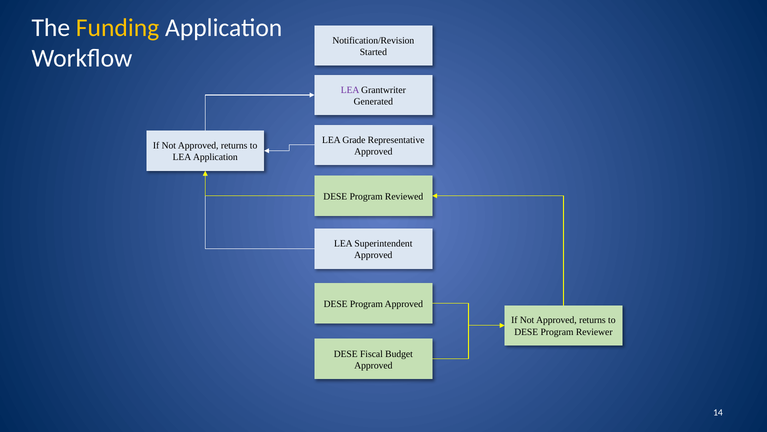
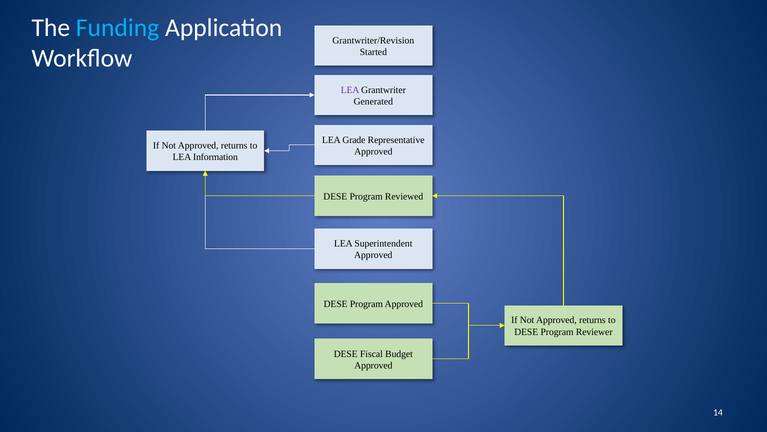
Funding colour: yellow -> light blue
Notification/Revision: Notification/Revision -> Grantwriter/Revision
LEA Application: Application -> Information
